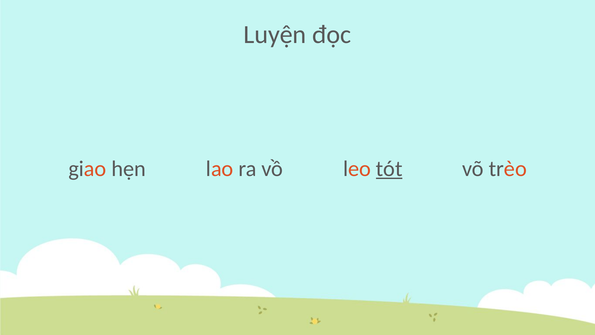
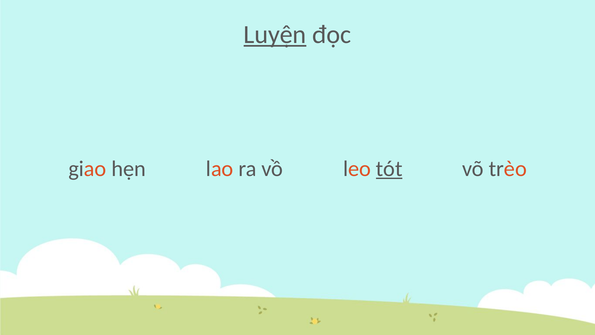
Luyện underline: none -> present
